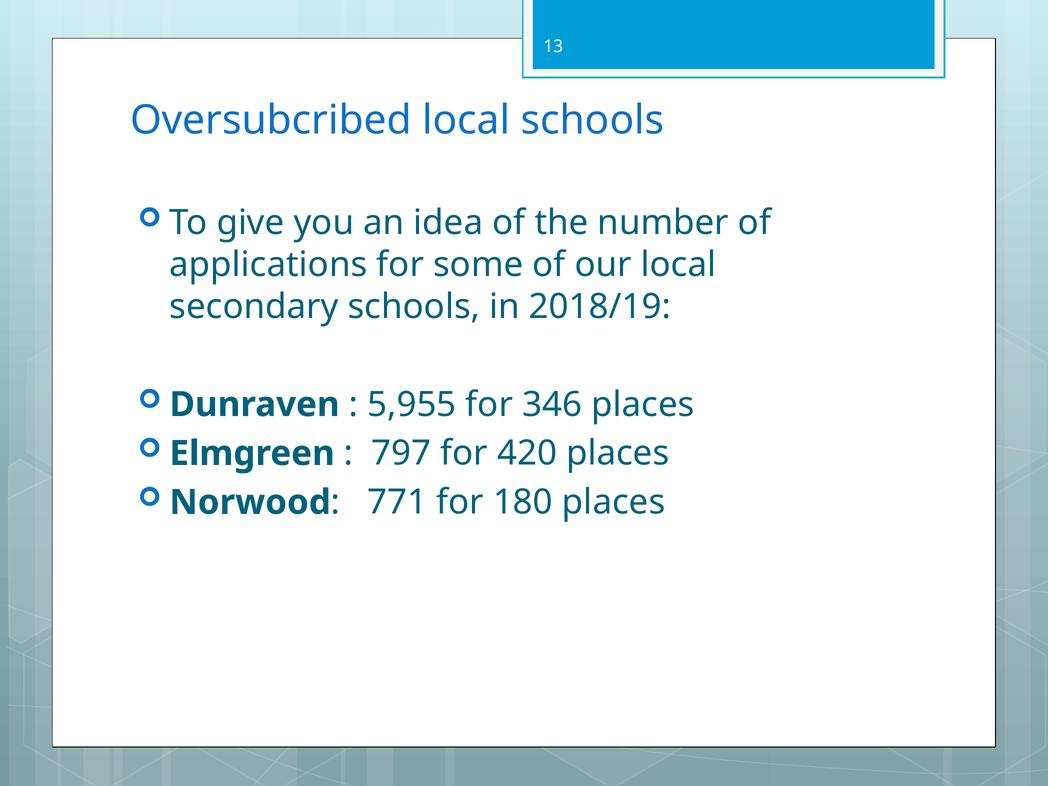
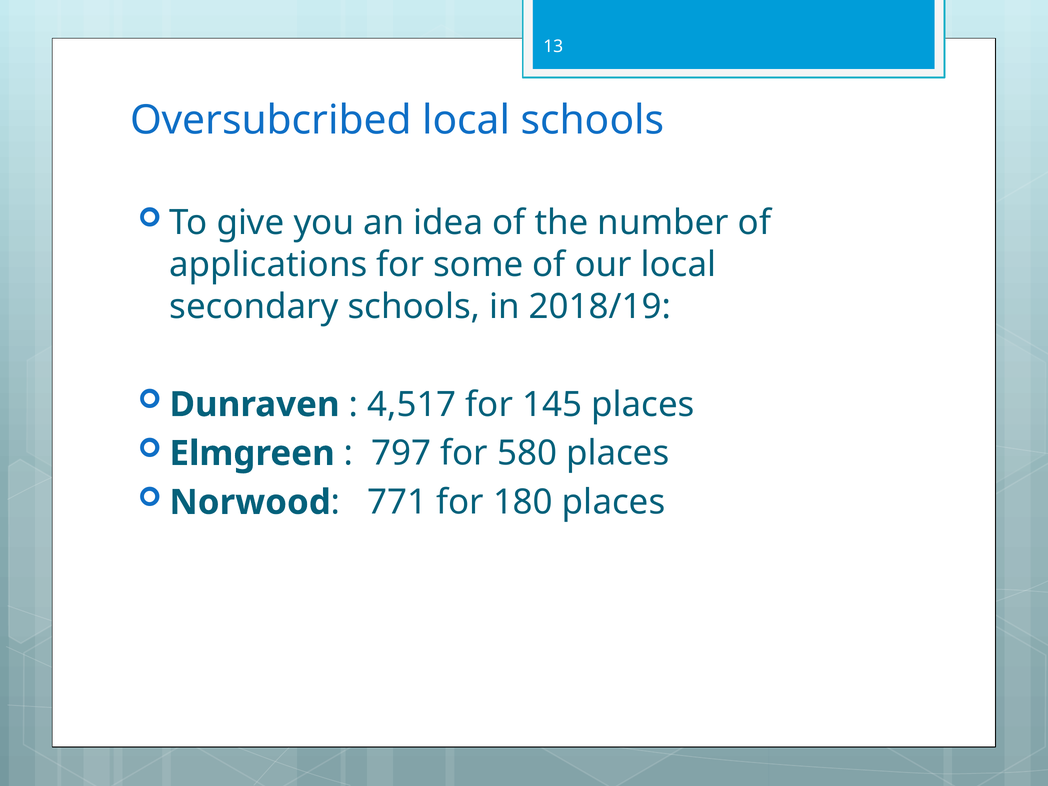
5,955: 5,955 -> 4,517
346: 346 -> 145
420: 420 -> 580
